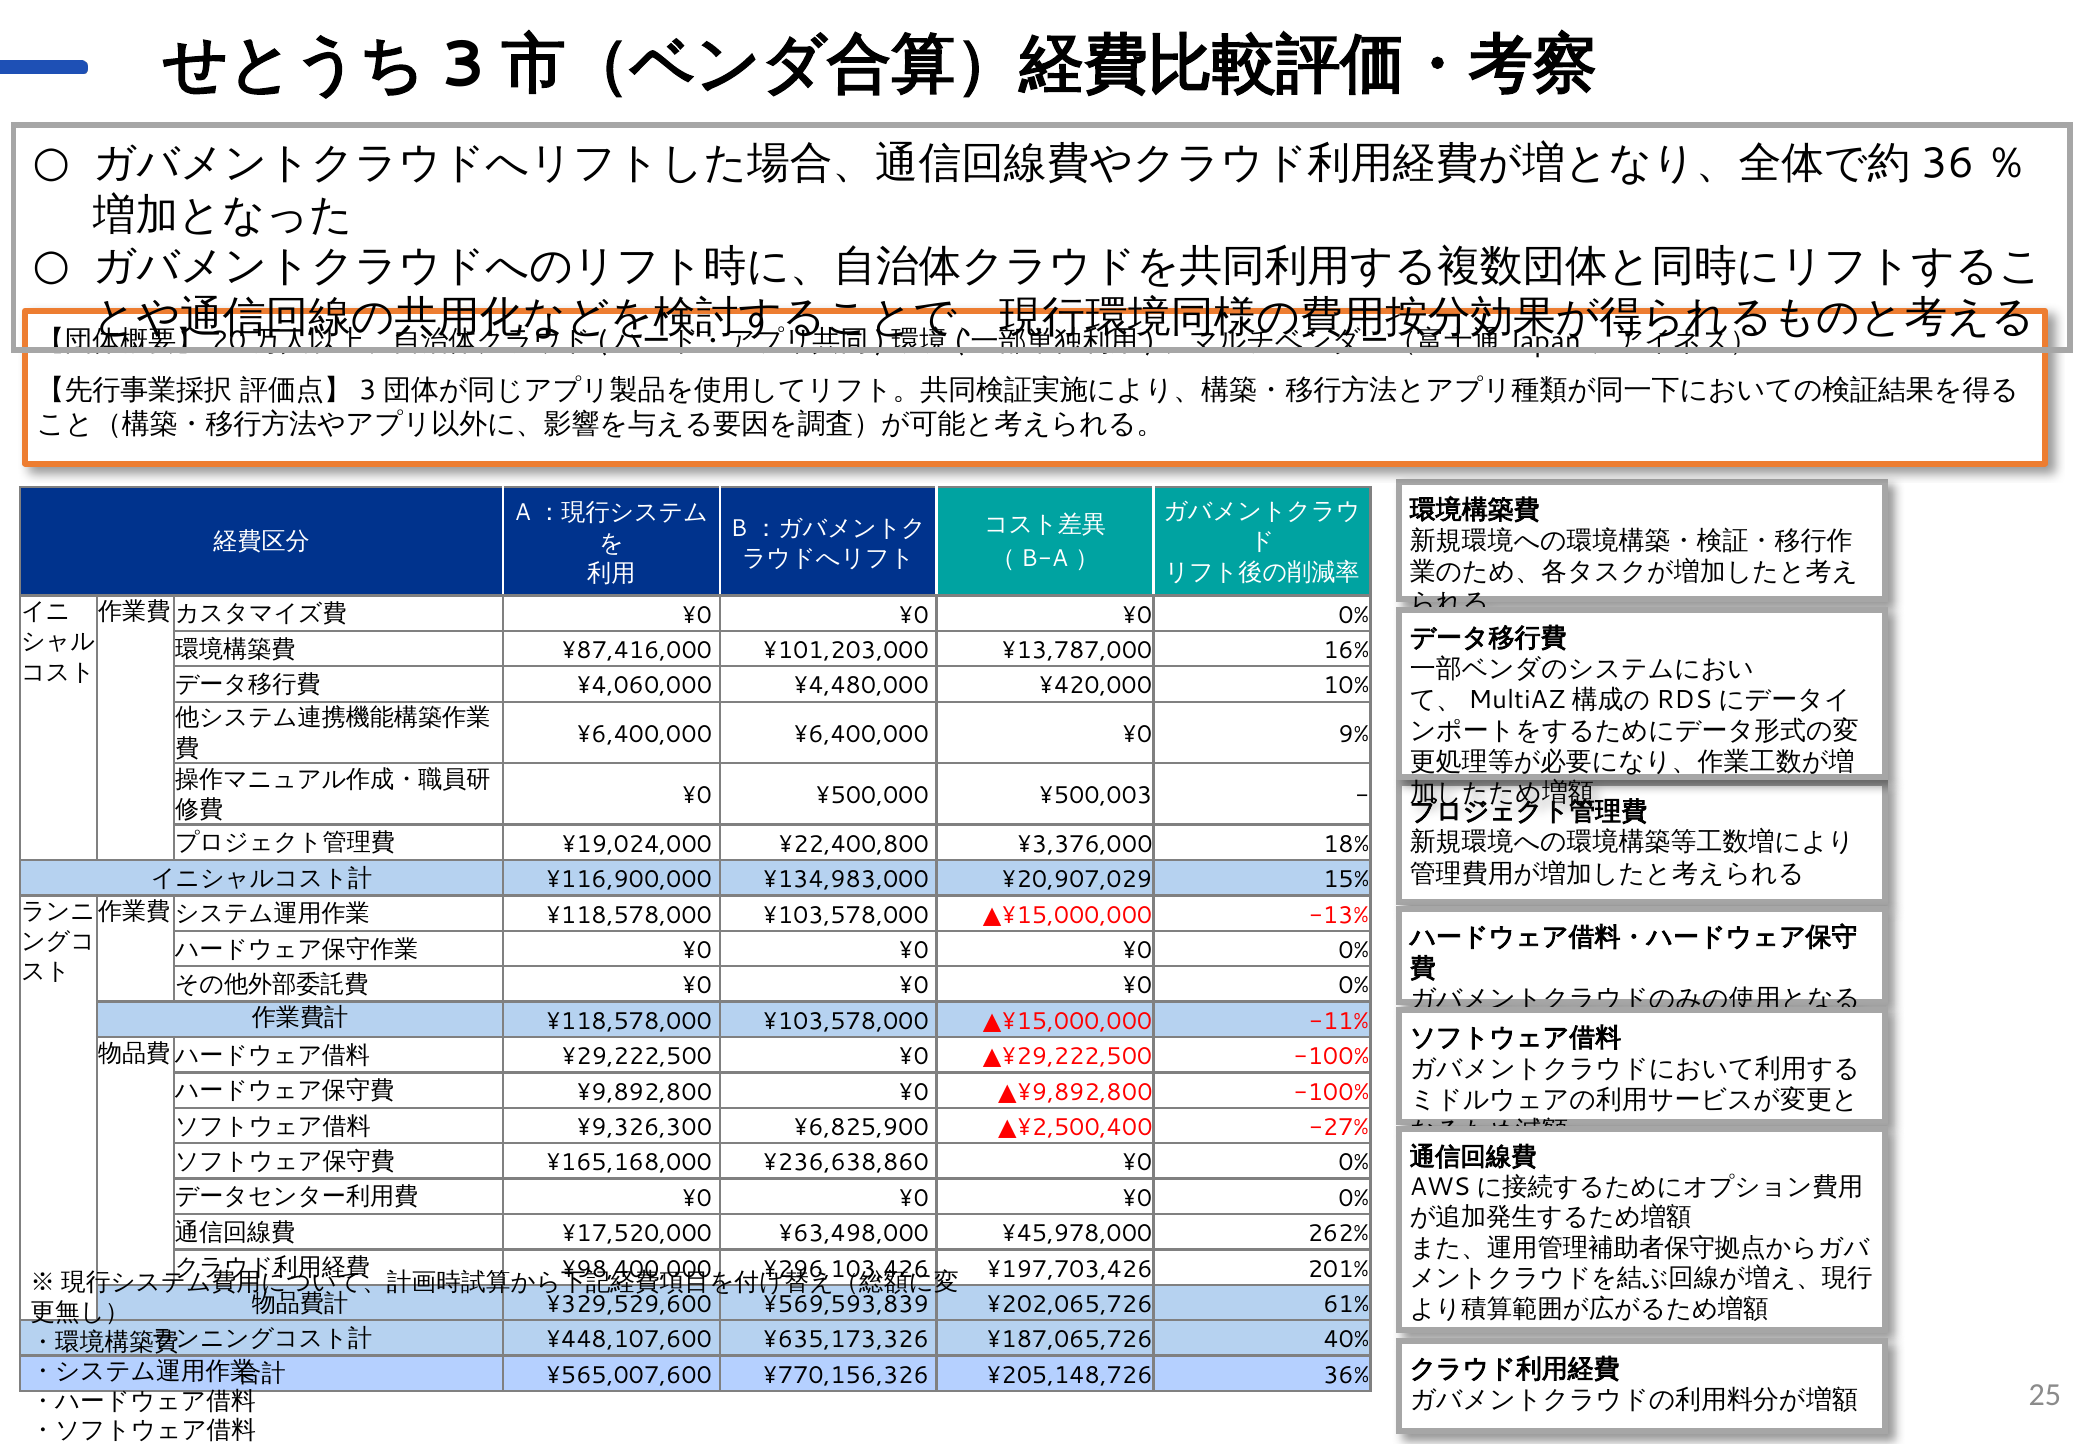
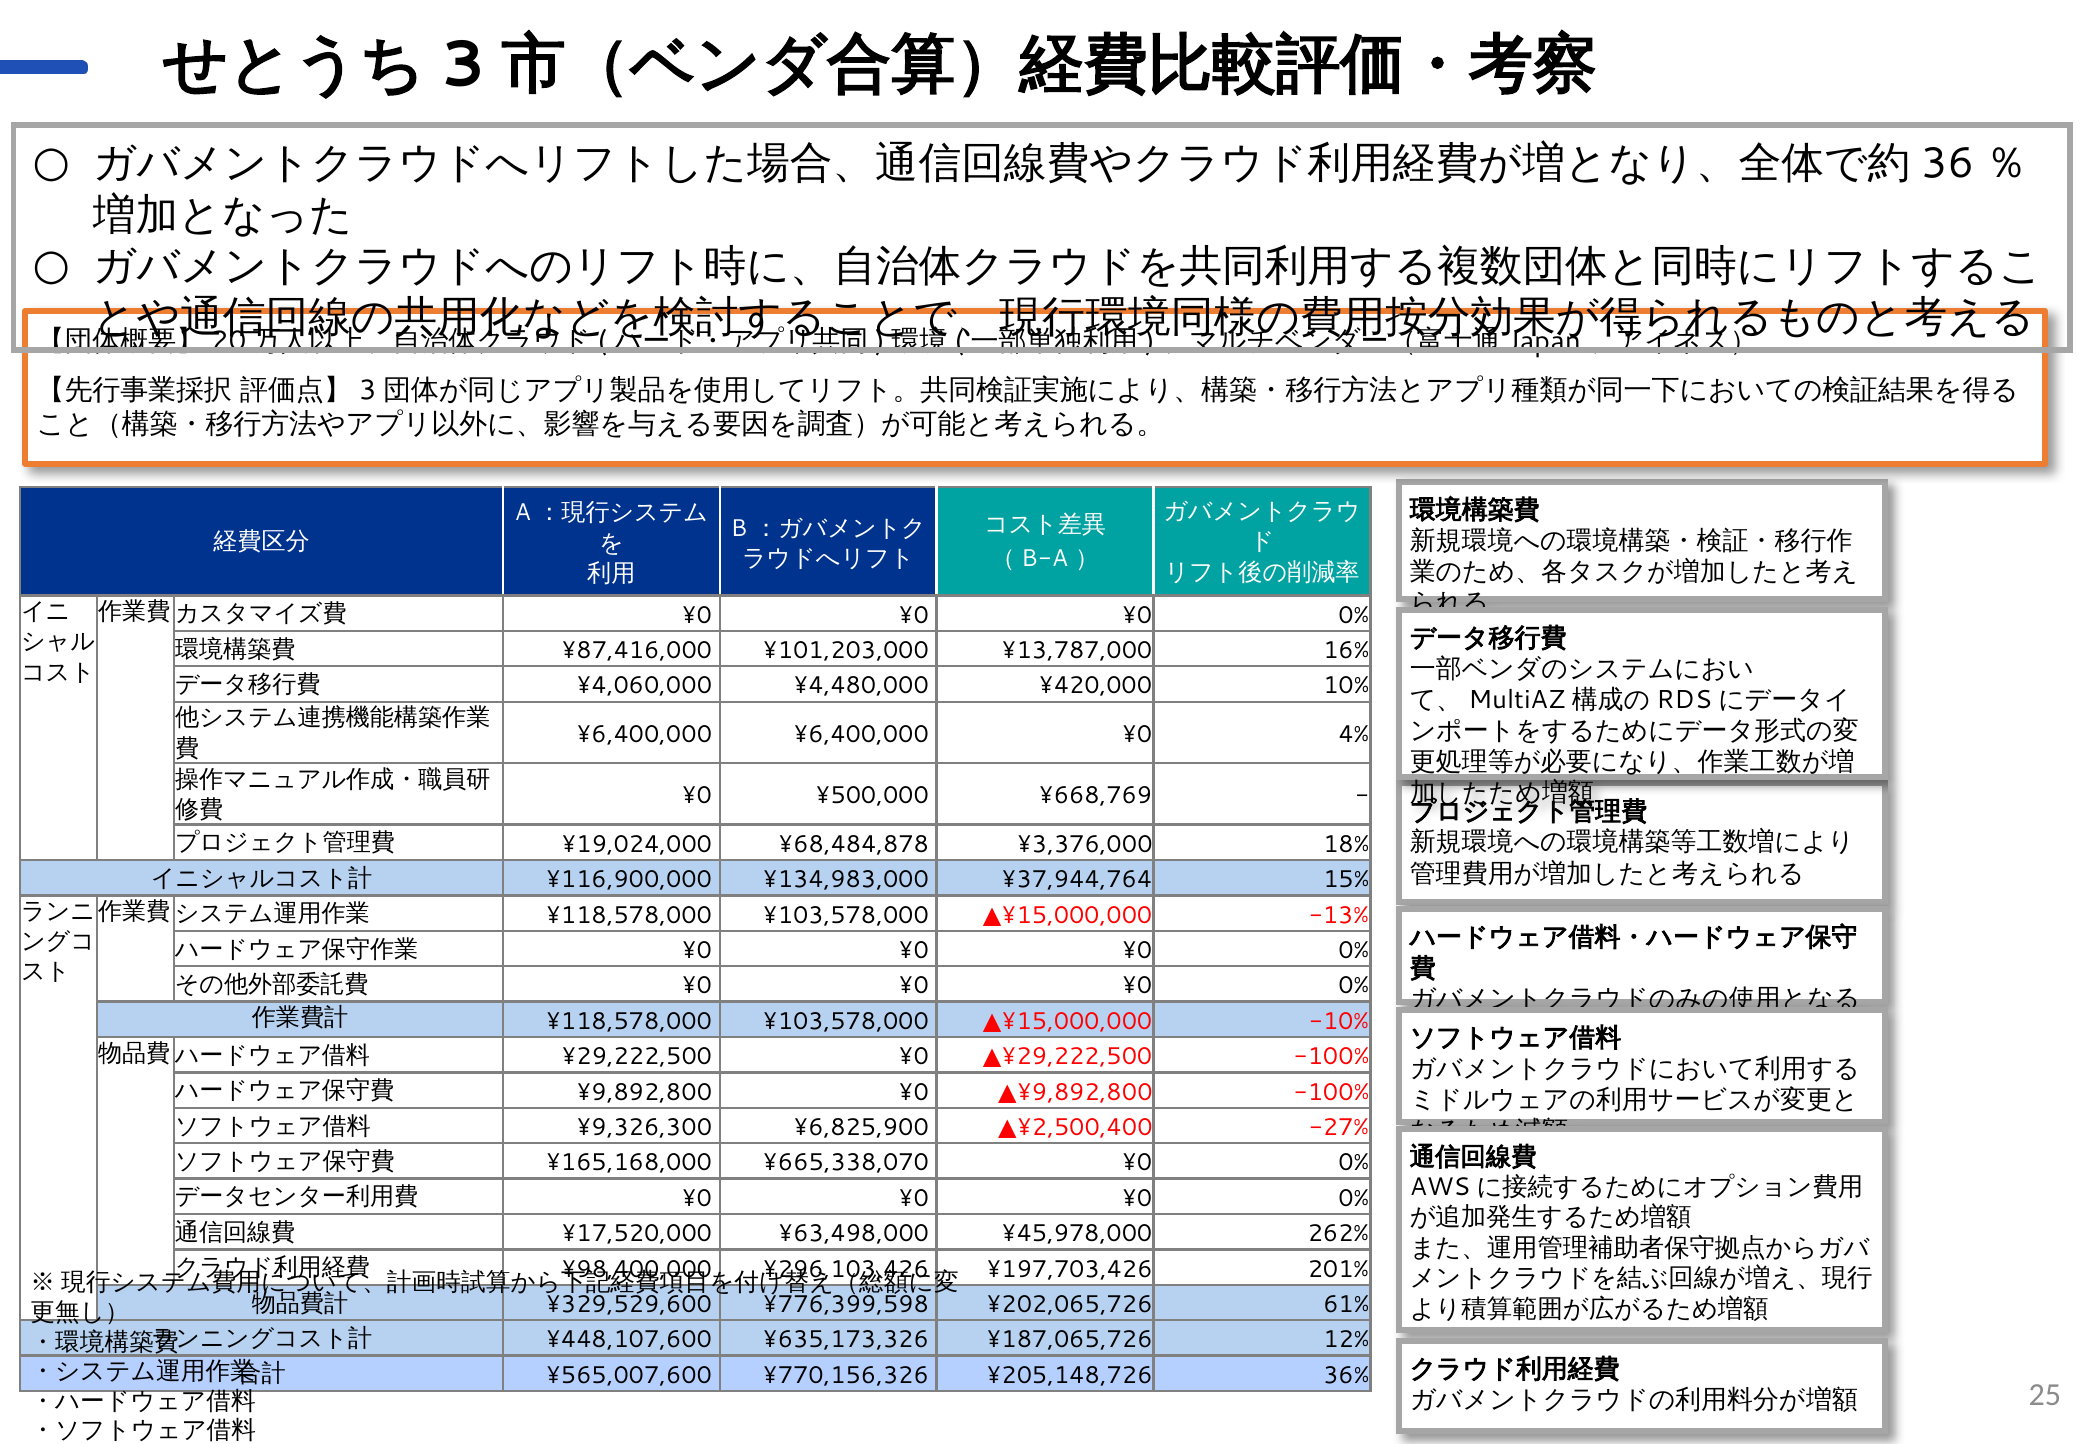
9%: 9% -> 4%
¥500,003: ¥500,003 -> ¥668,769
¥22,400,800: ¥22,400,800 -> ¥68,484,878
¥20,907,029: ¥20,907,029 -> ¥37,944,764
-11%: -11% -> -10%
¥236,638,860: ¥236,638,860 -> ¥665,338,070
¥569,593,839: ¥569,593,839 -> ¥776,399,598
40%: 40% -> 12%
